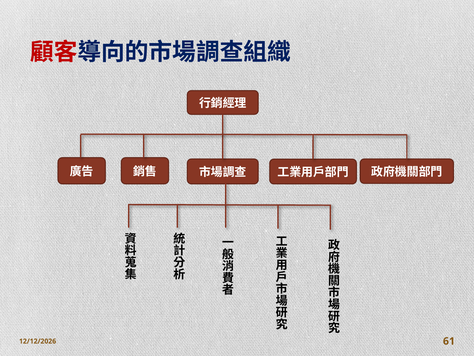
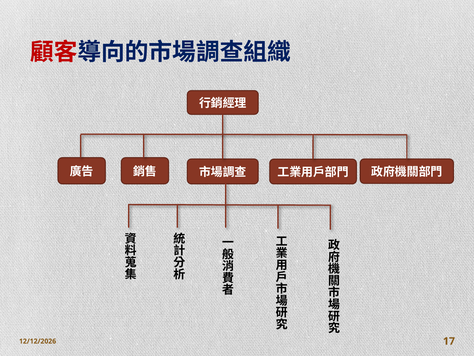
61: 61 -> 17
